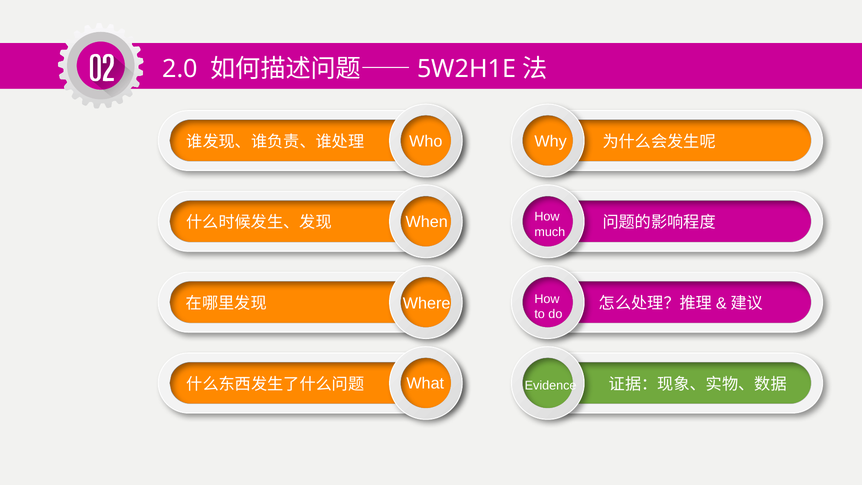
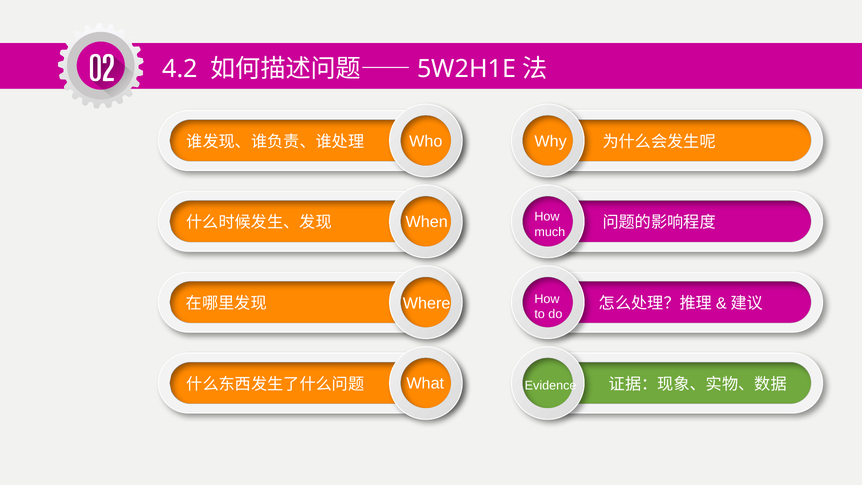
2.0: 2.0 -> 4.2
